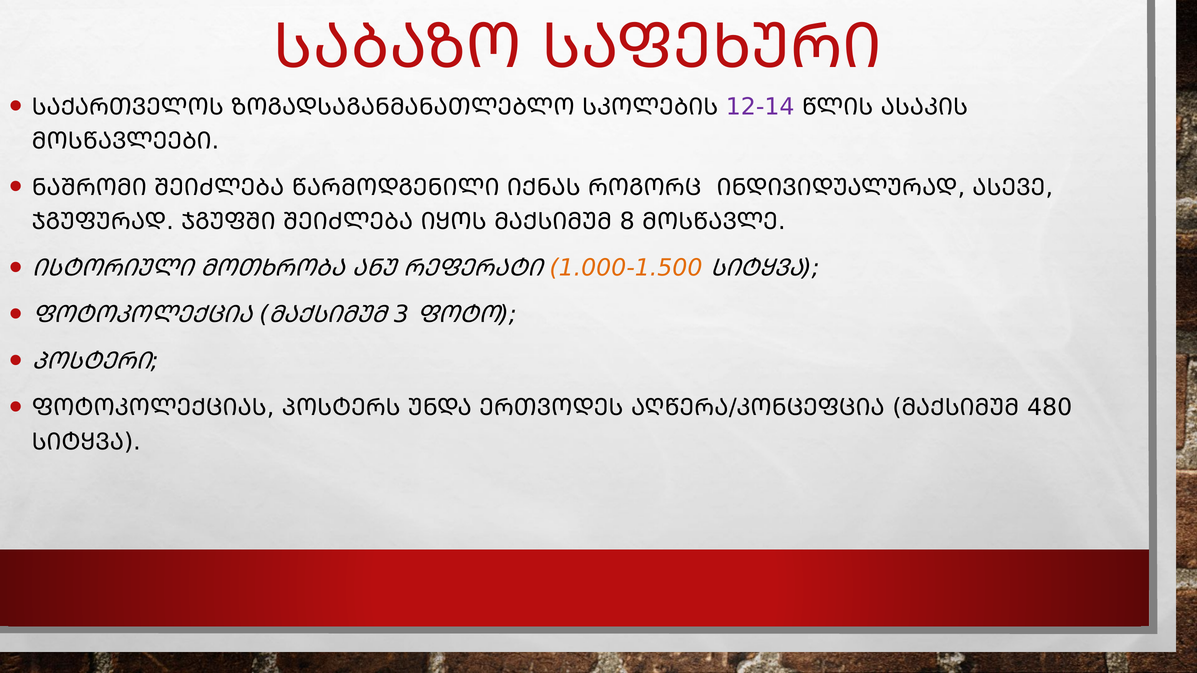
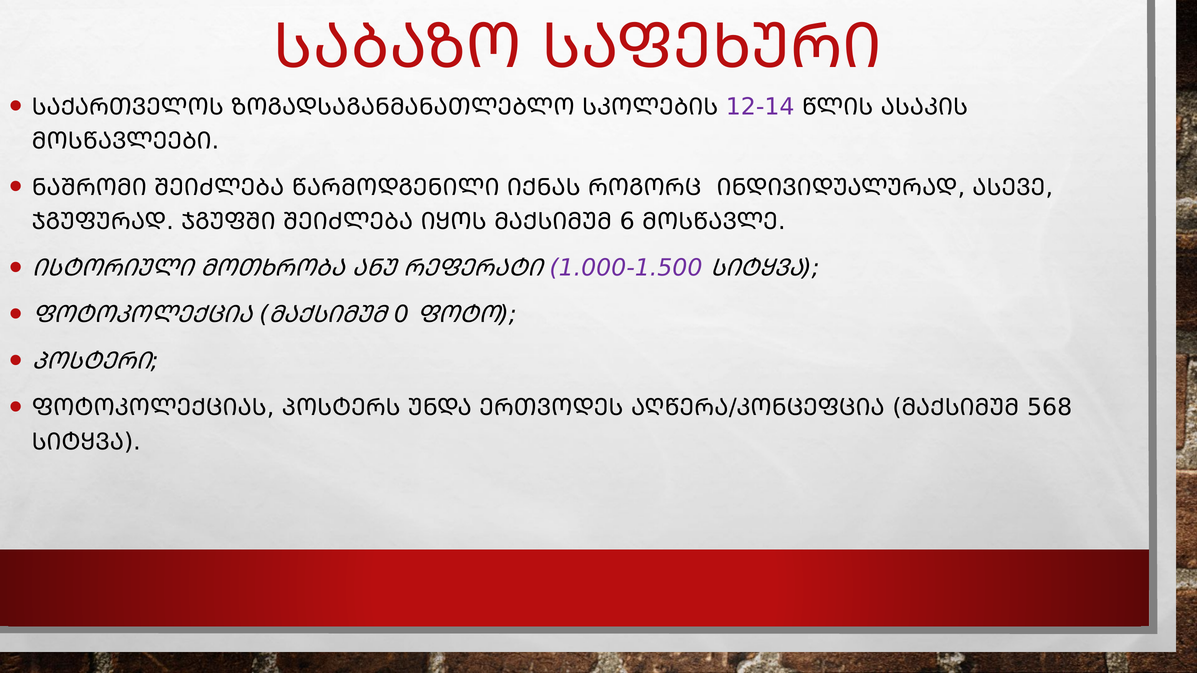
8: 8 -> 6
1.000-1.500 colour: orange -> purple
3: 3 -> 0
480: 480 -> 568
